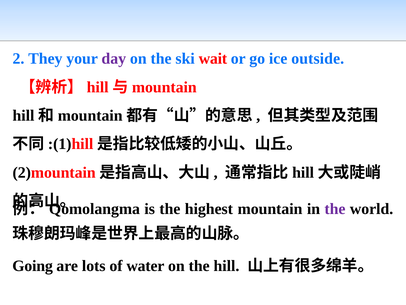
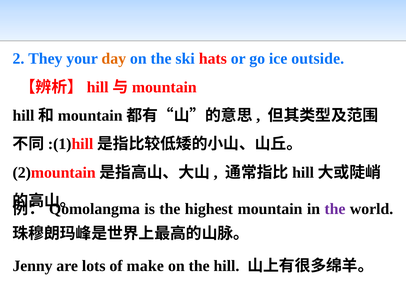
day colour: purple -> orange
wait: wait -> hats
Going: Going -> Jenny
water: water -> make
